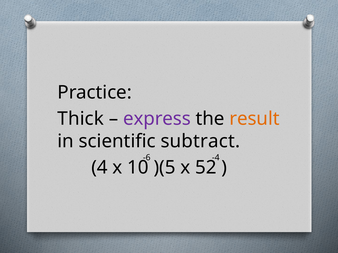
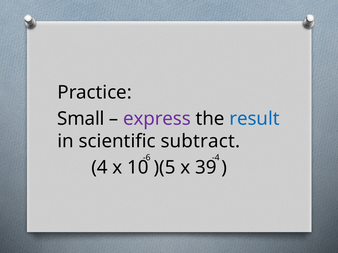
Thick: Thick -> Small
result colour: orange -> blue
52: 52 -> 39
